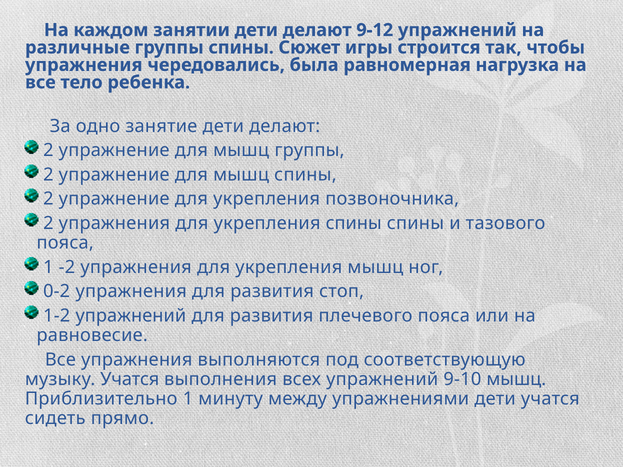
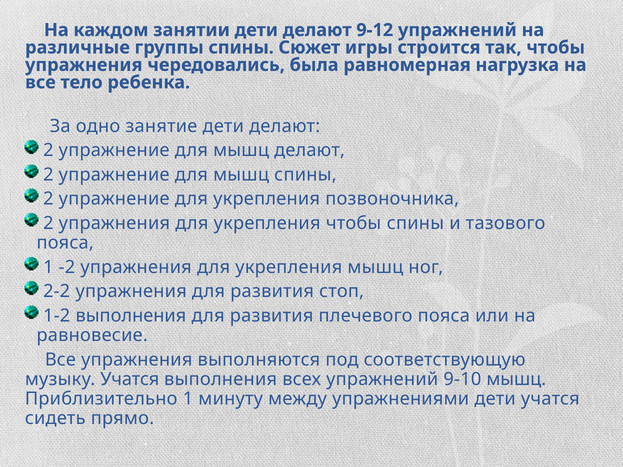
мышц группы: группы -> делают
укрепления спины: спины -> чтобы
0-2: 0-2 -> 2-2
1-2 упражнений: упражнений -> выполнения
